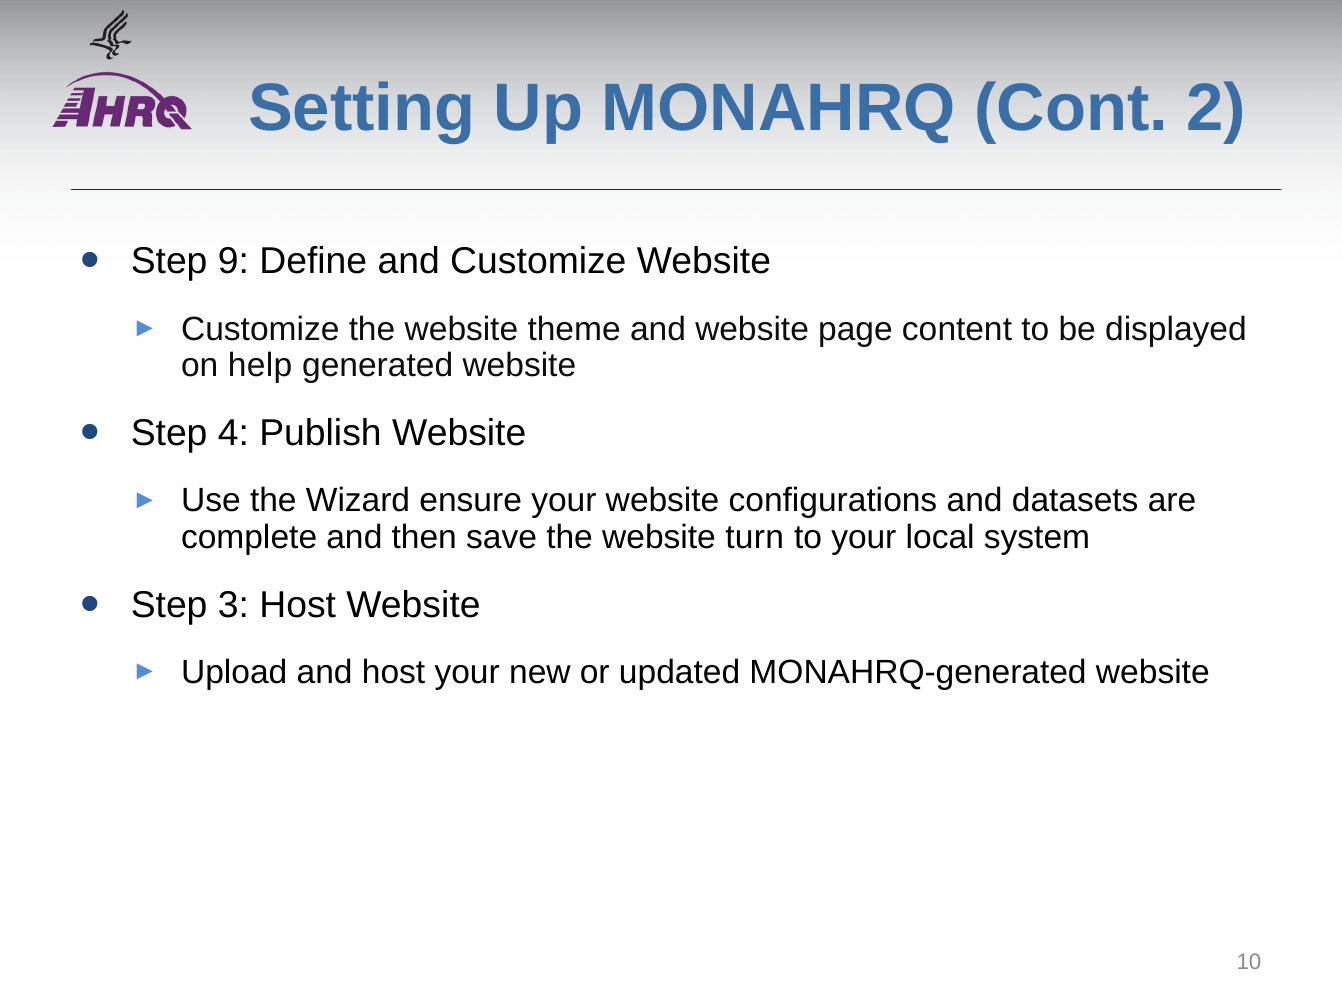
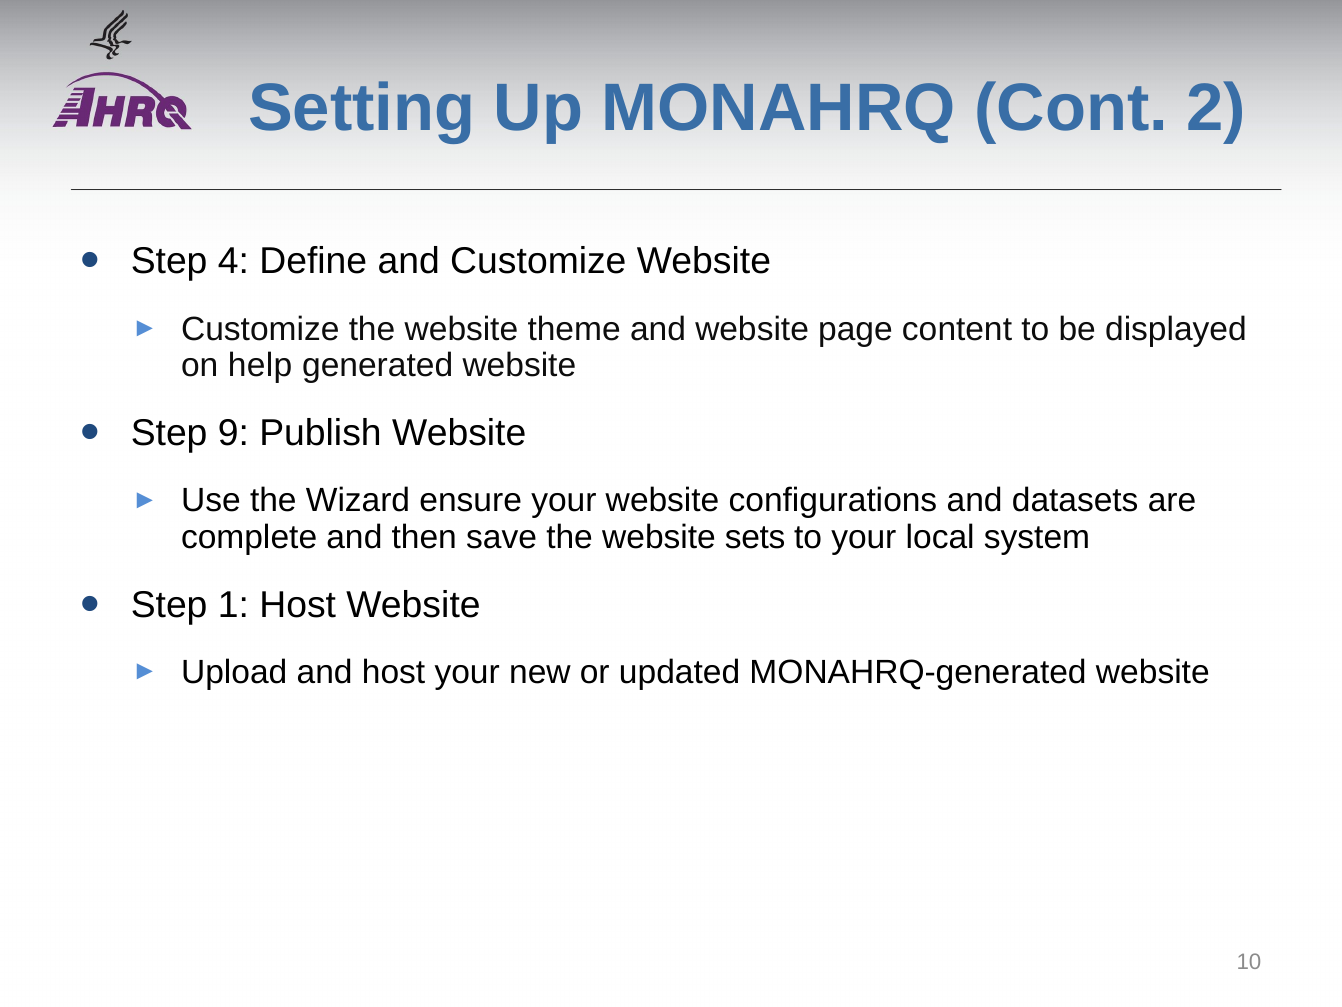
9: 9 -> 4
4: 4 -> 9
turn: turn -> sets
3: 3 -> 1
